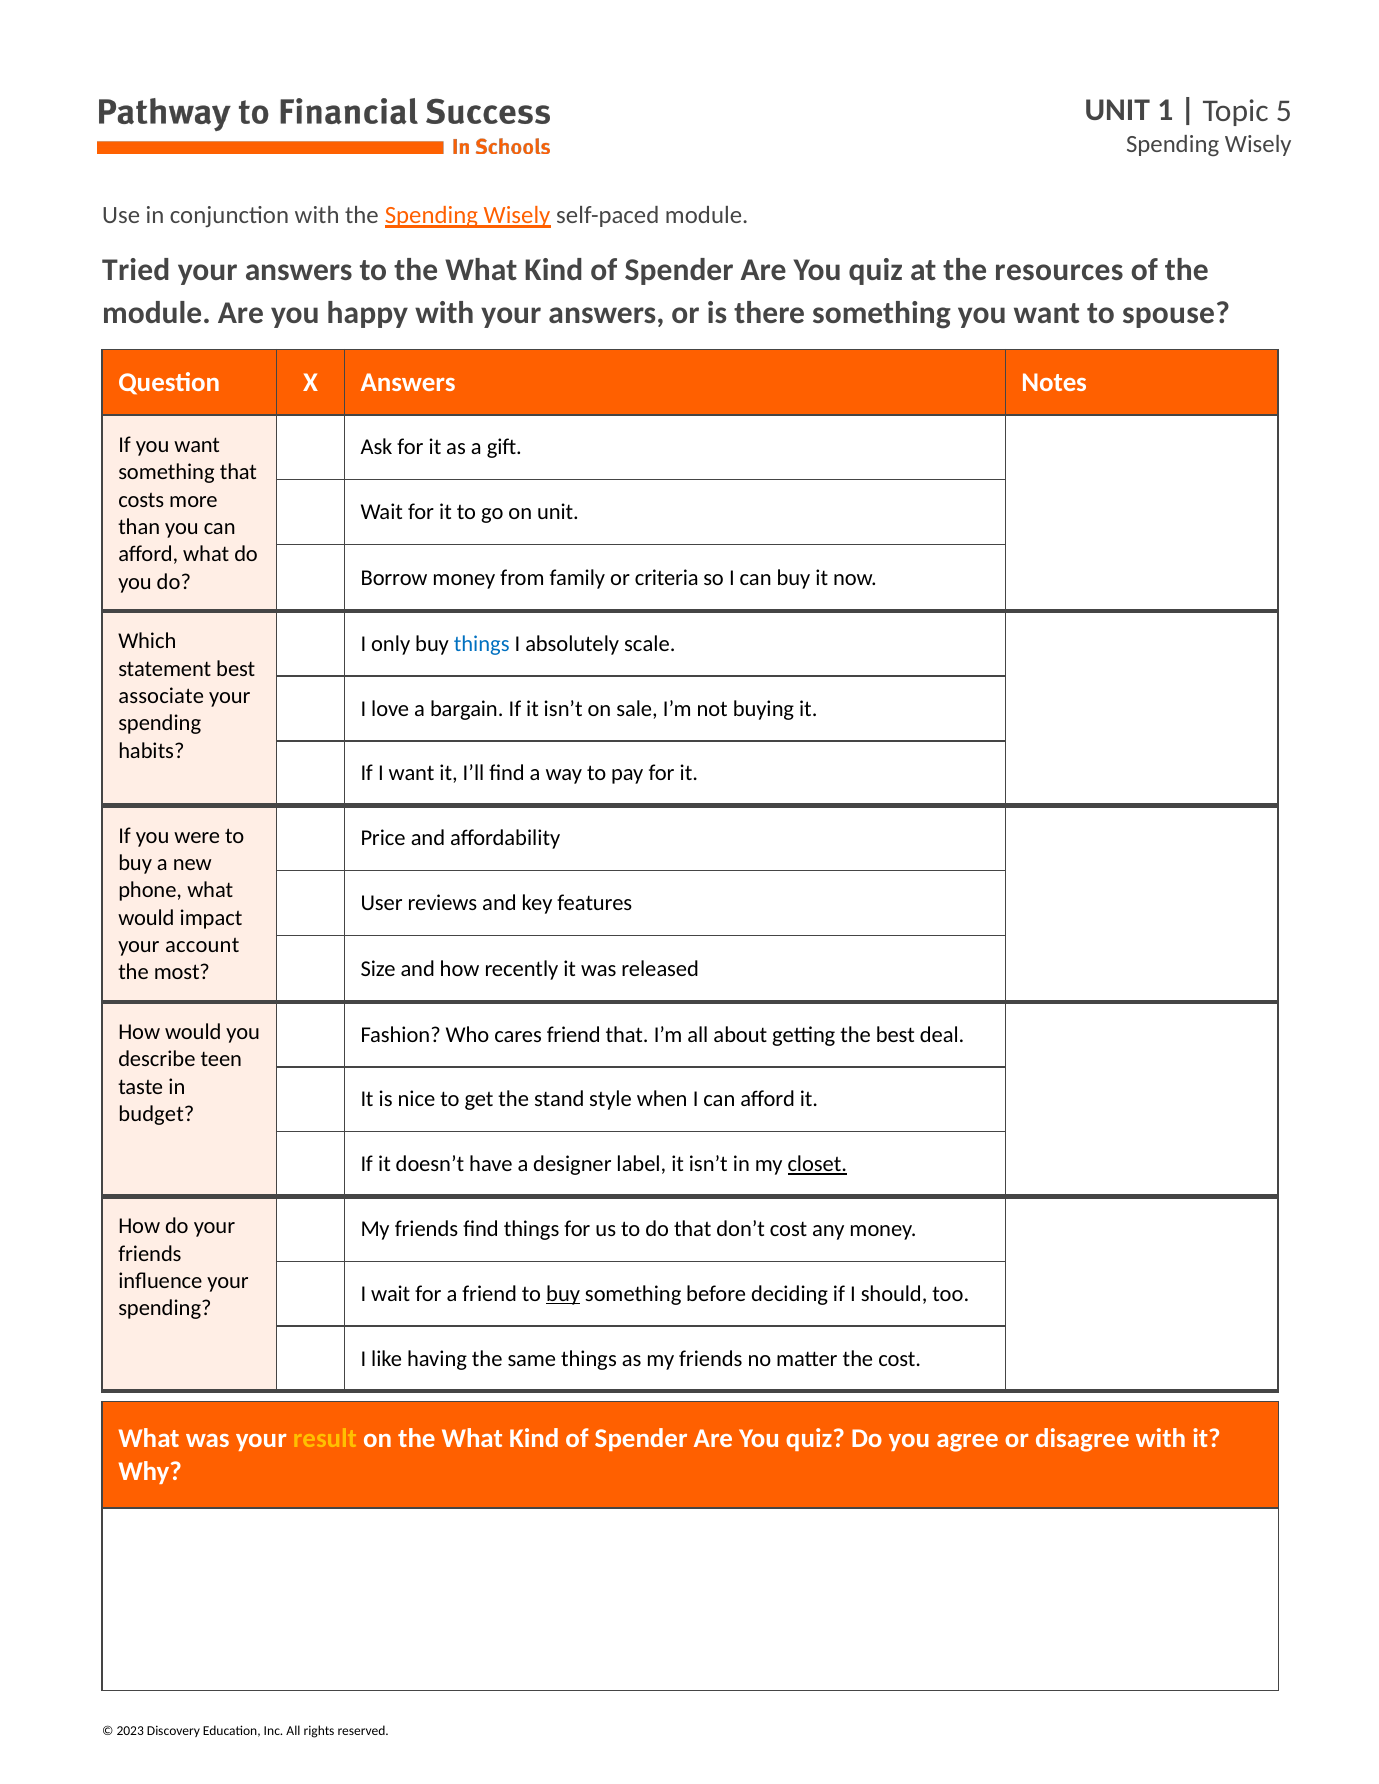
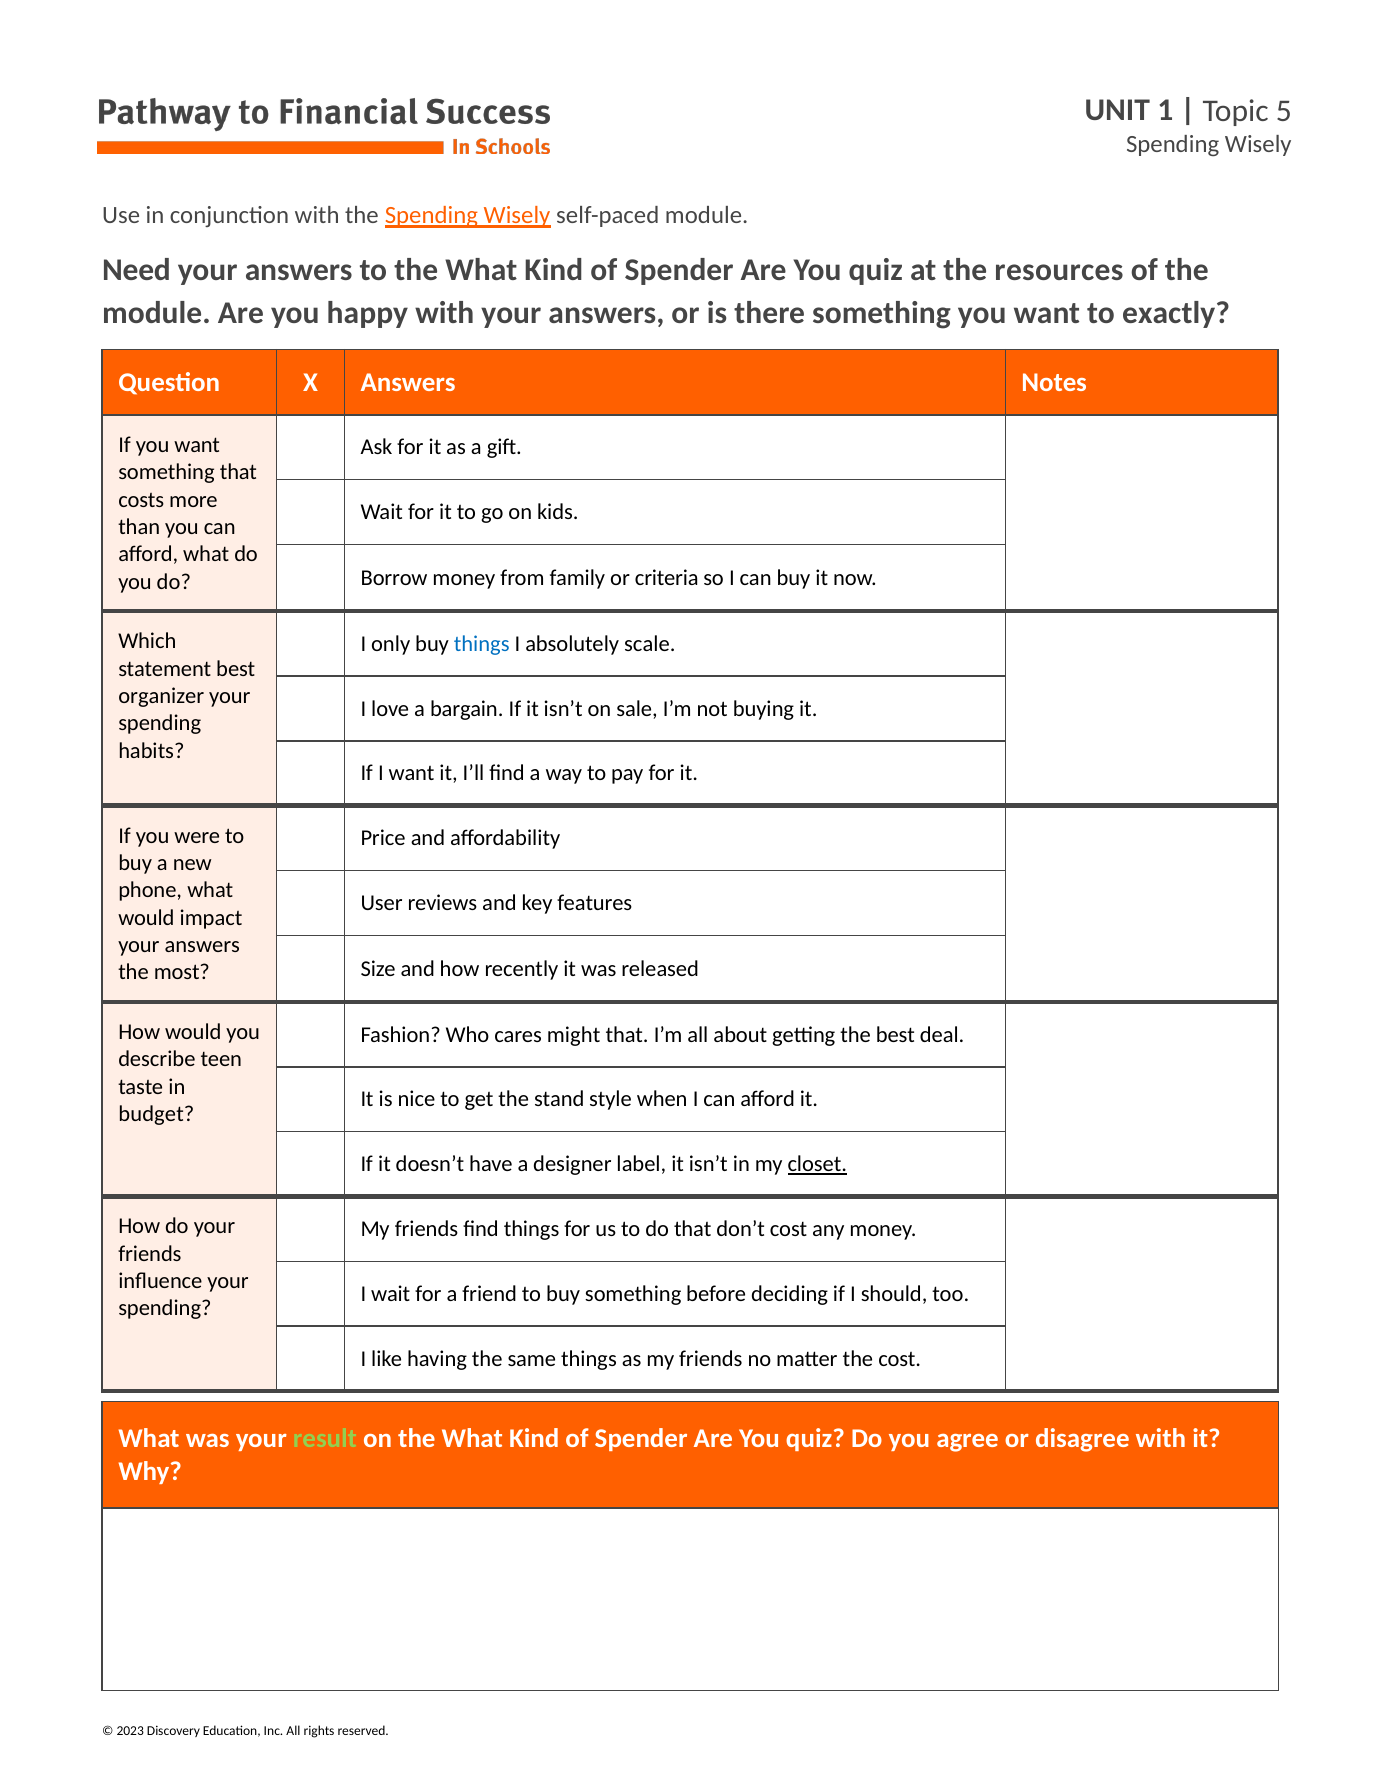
Tried: Tried -> Need
spouse: spouse -> exactly
on unit: unit -> kids
associate: associate -> organizer
account at (202, 945): account -> answers
cares friend: friend -> might
buy at (563, 1294) underline: present -> none
result colour: yellow -> light green
